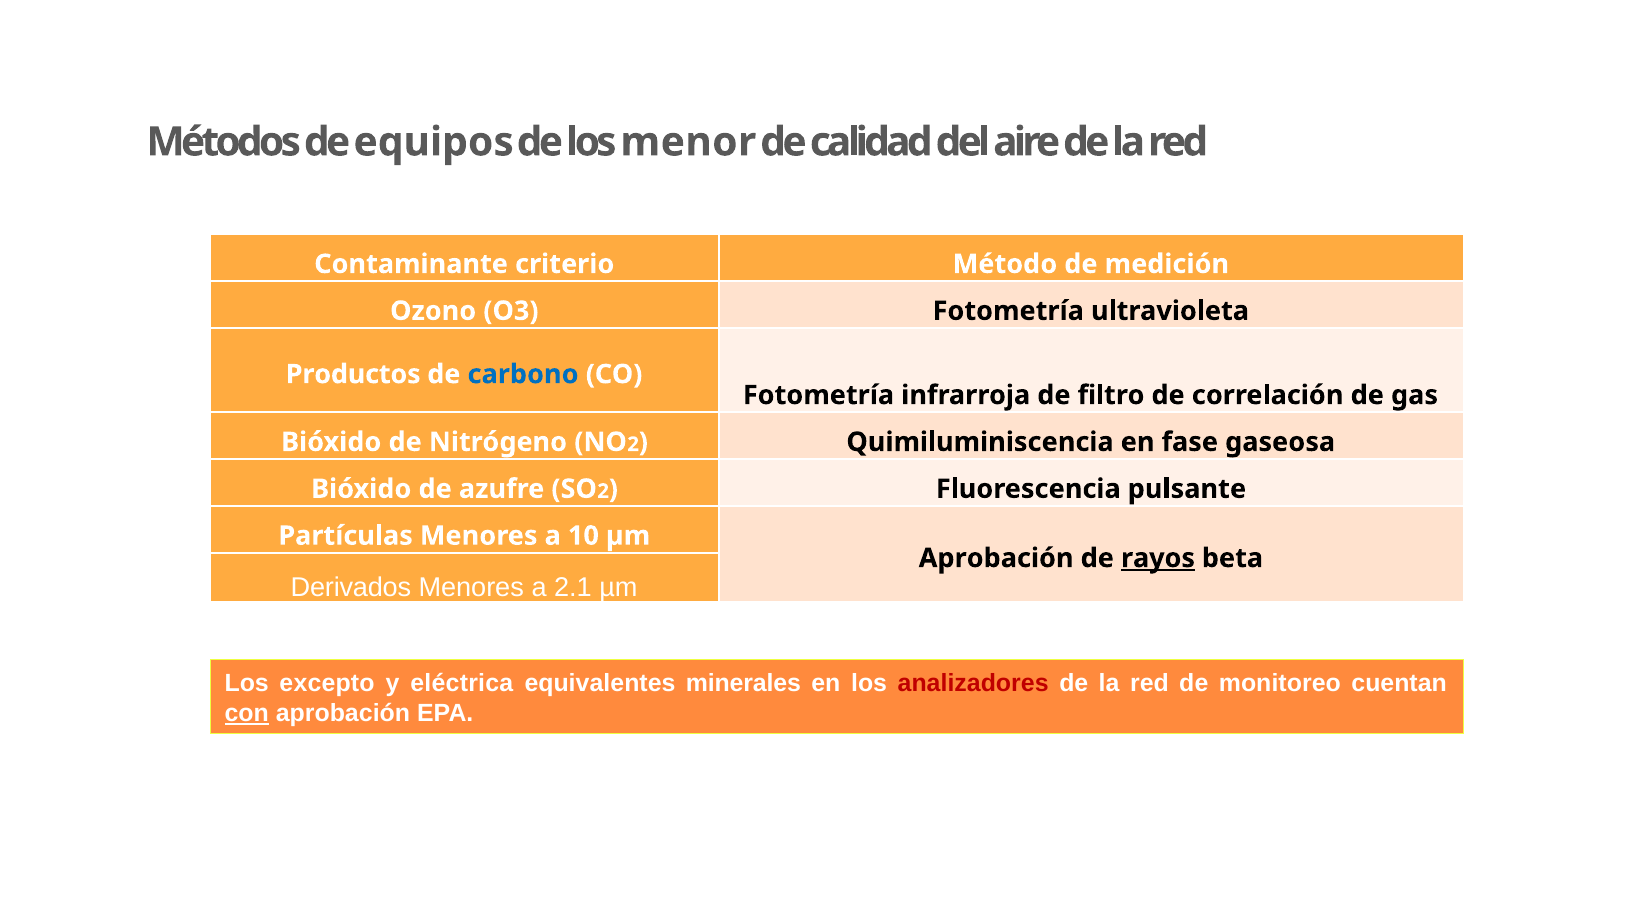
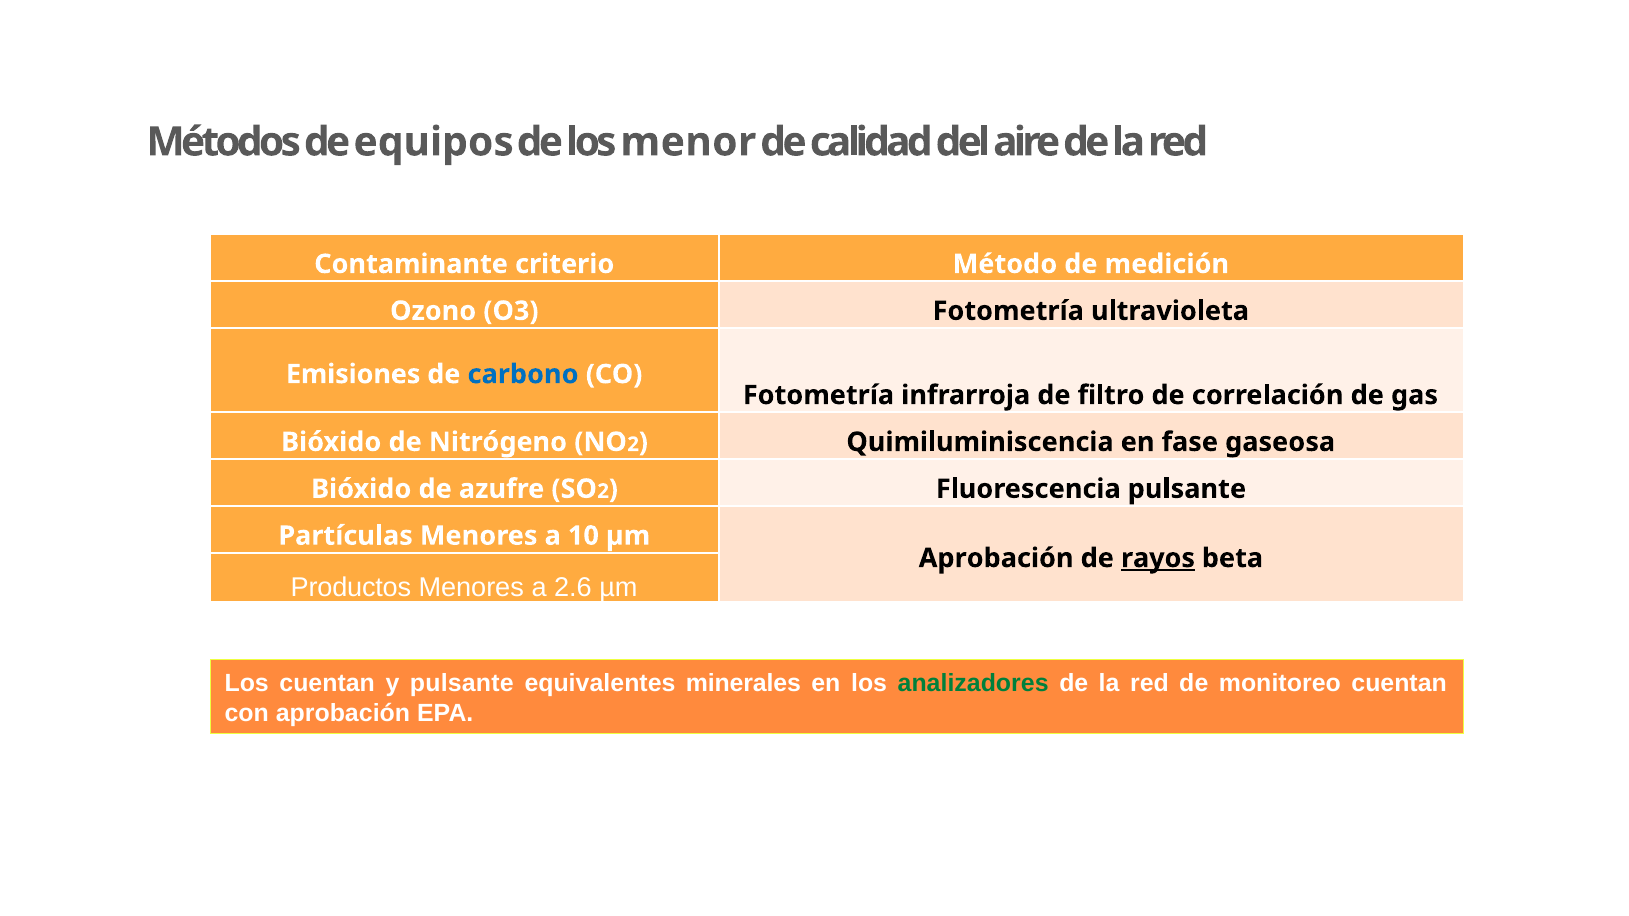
Productos: Productos -> Emisiones
Derivados: Derivados -> Productos
2.1: 2.1 -> 2.6
Los excepto: excepto -> cuentan
y eléctrica: eléctrica -> pulsante
analizadores colour: red -> green
con underline: present -> none
